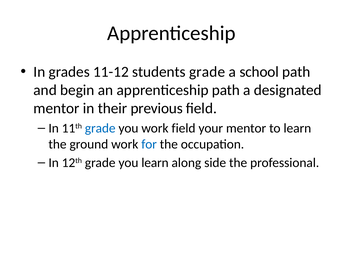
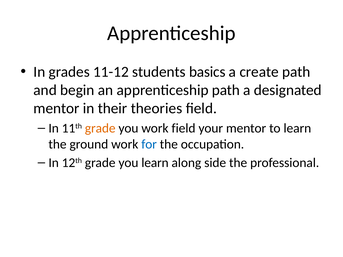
students grade: grade -> basics
school: school -> create
previous: previous -> theories
grade at (100, 128) colour: blue -> orange
